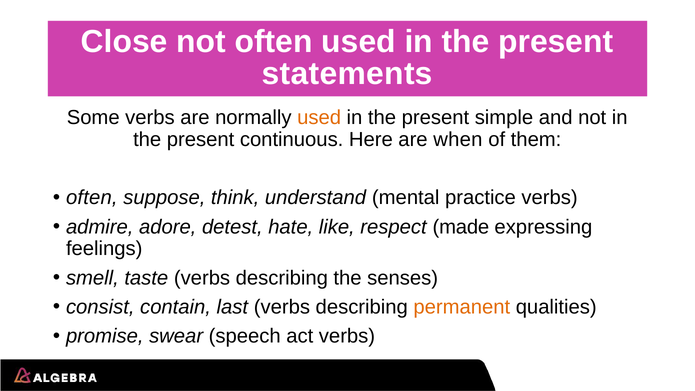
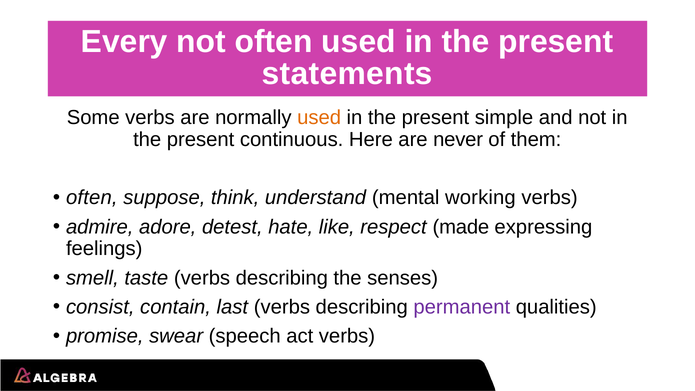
Close: Close -> Every
when: when -> never
practice: practice -> working
permanent colour: orange -> purple
